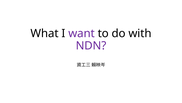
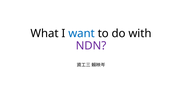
want colour: purple -> blue
